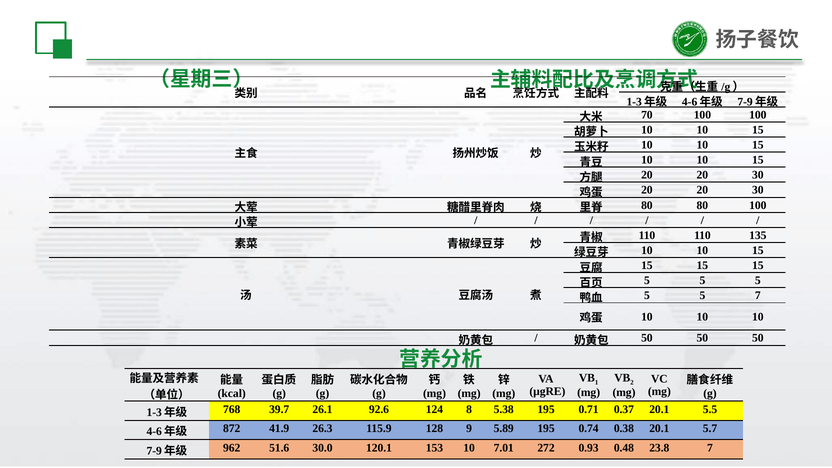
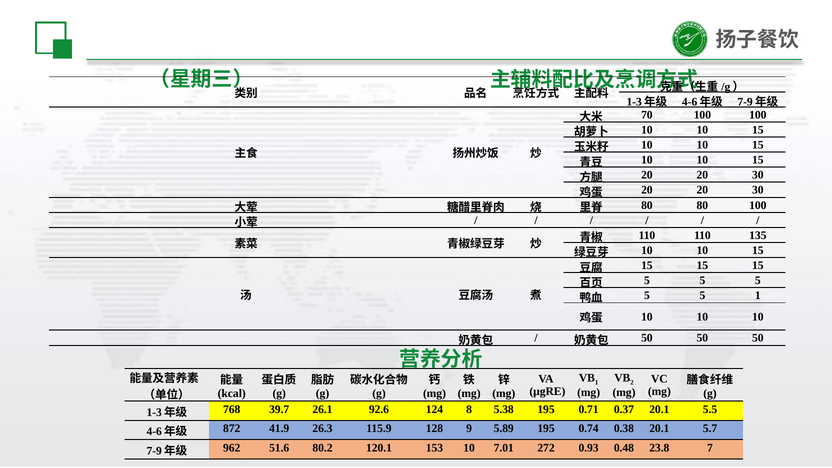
5 7: 7 -> 1
30.0: 30.0 -> 80.2
